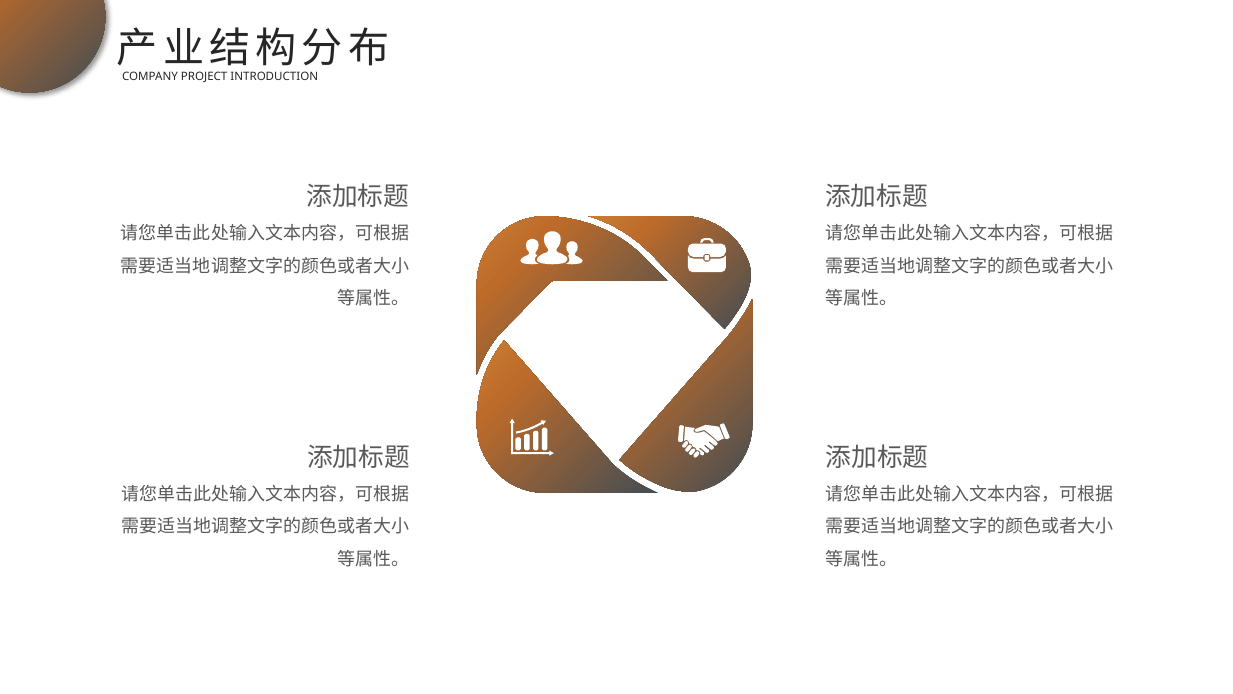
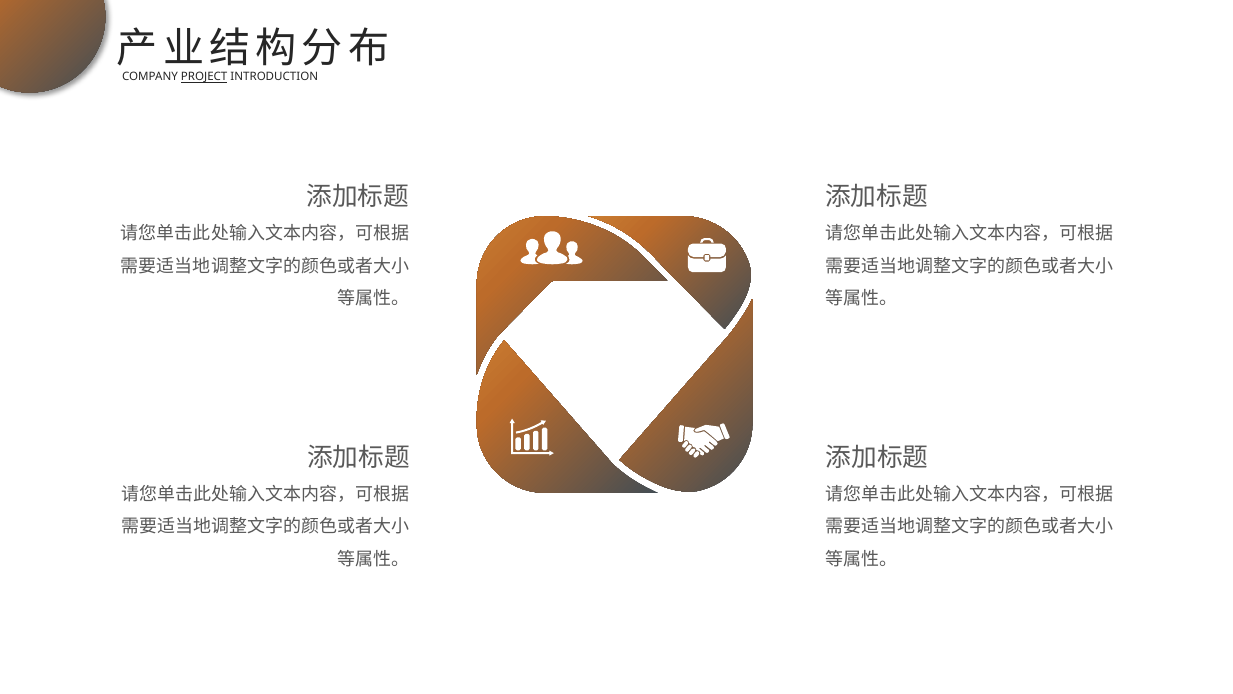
PROJECT underline: none -> present
